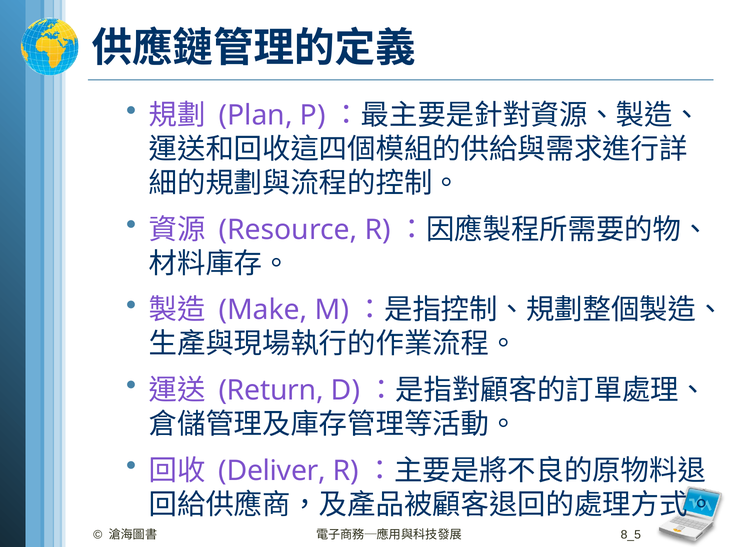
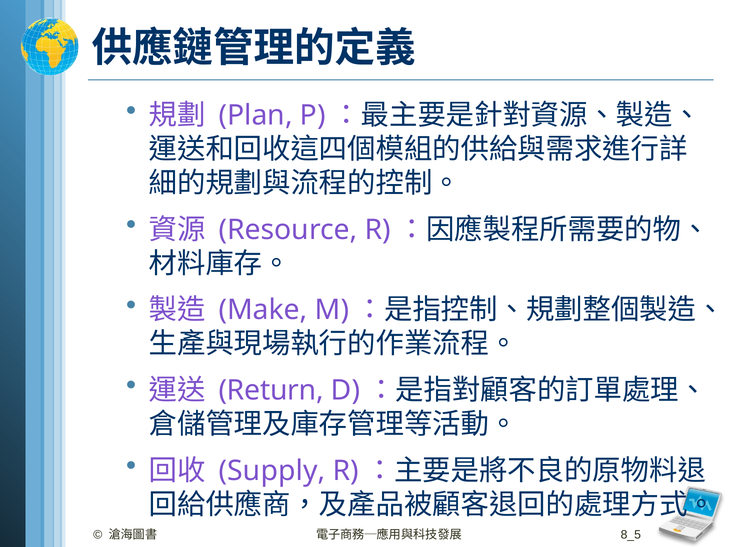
Deliver: Deliver -> Supply
